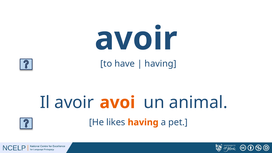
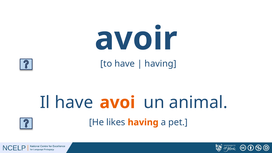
Il avoir: avoir -> have
